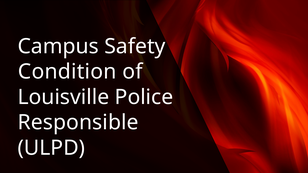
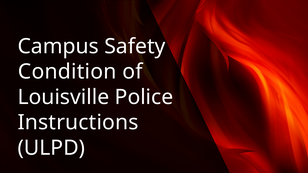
Responsible: Responsible -> Instructions
